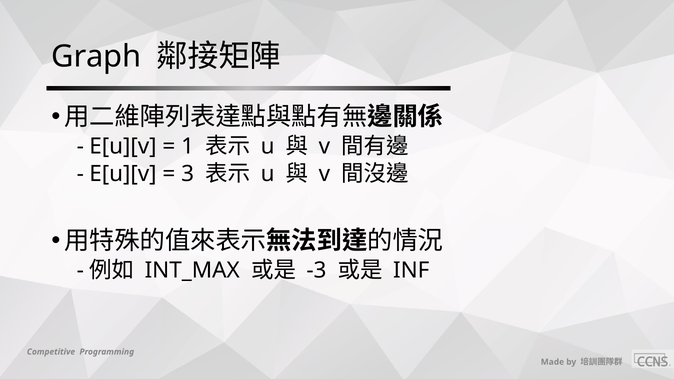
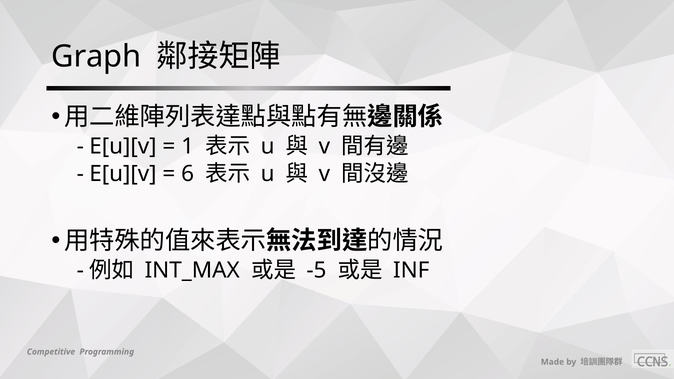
3: 3 -> 6
-3: -3 -> -5
